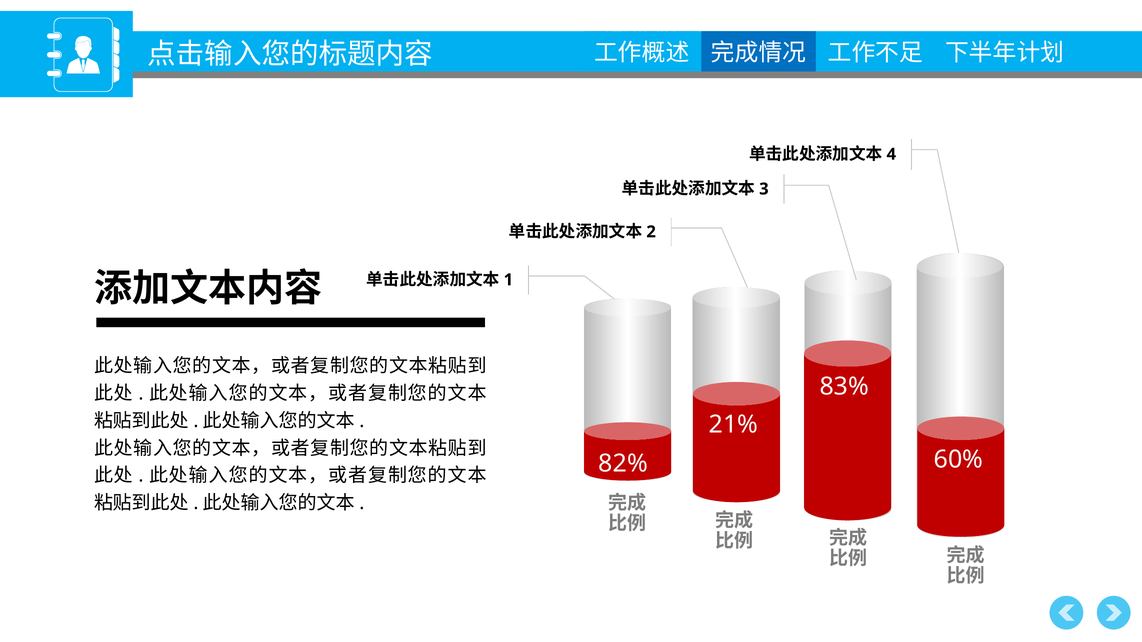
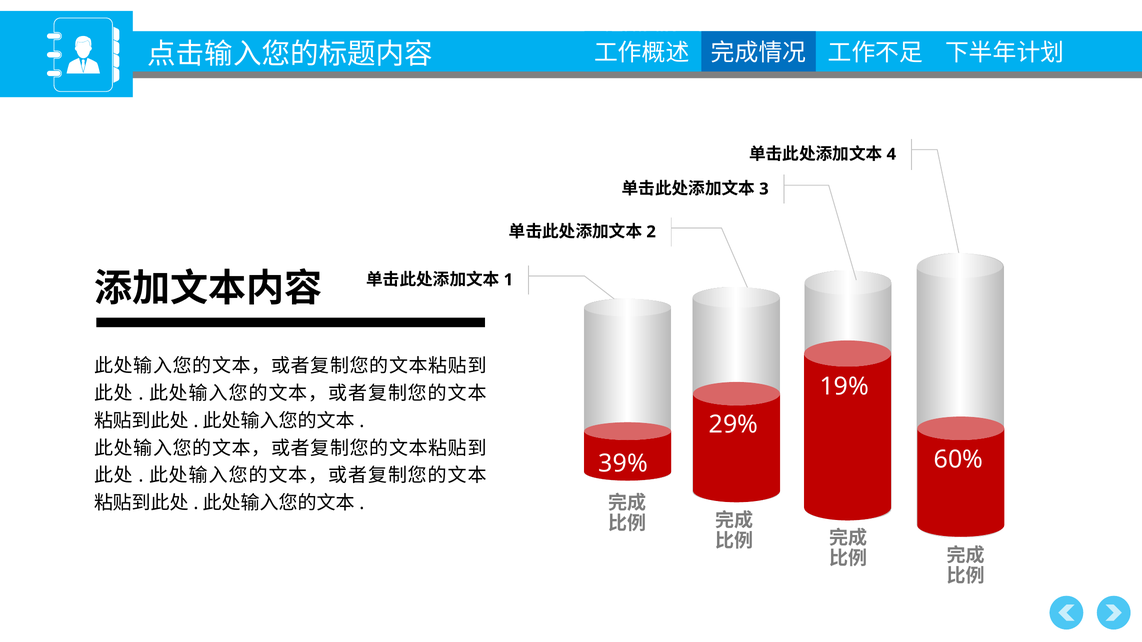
83%: 83% -> 19%
21%: 21% -> 29%
82%: 82% -> 39%
